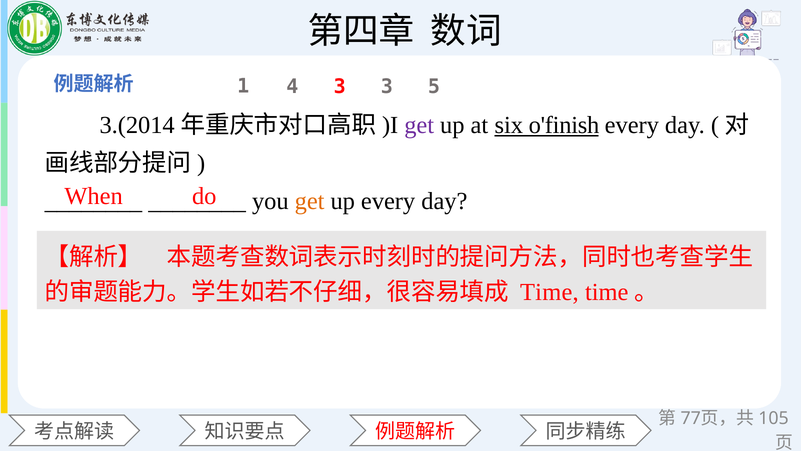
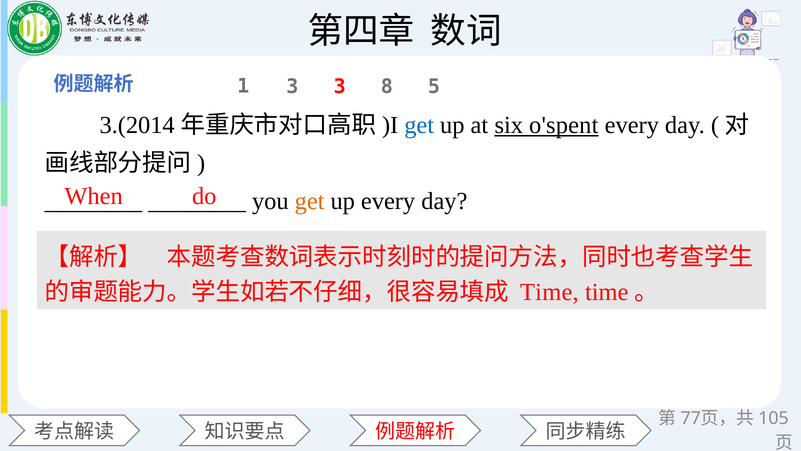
1 4: 4 -> 3
3 3: 3 -> 8
get at (419, 125) colour: purple -> blue
o'finish: o'finish -> o'spent
